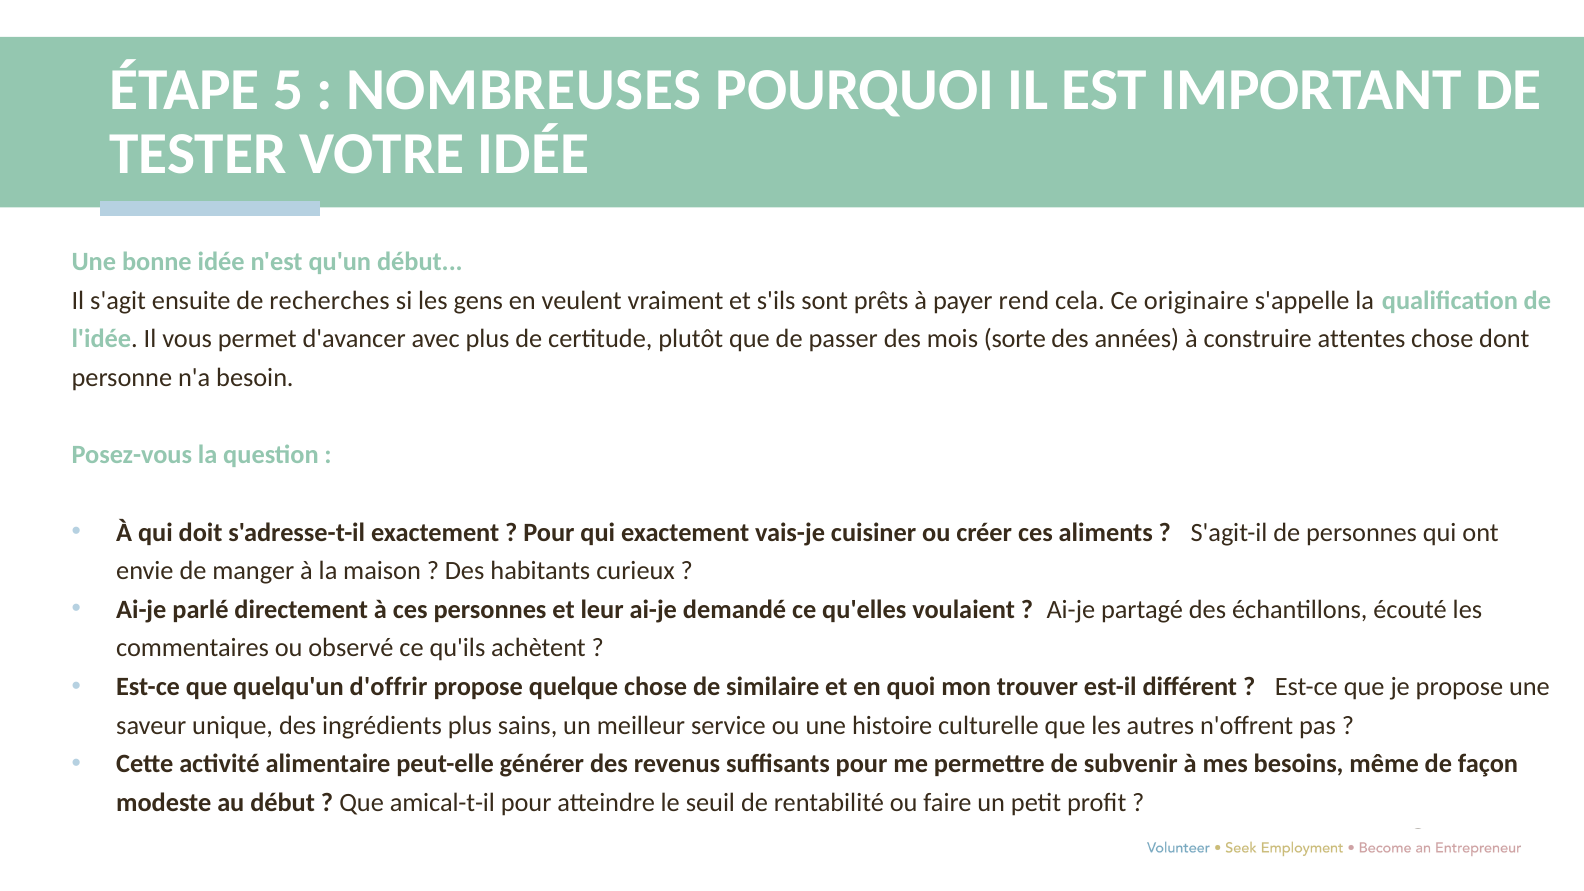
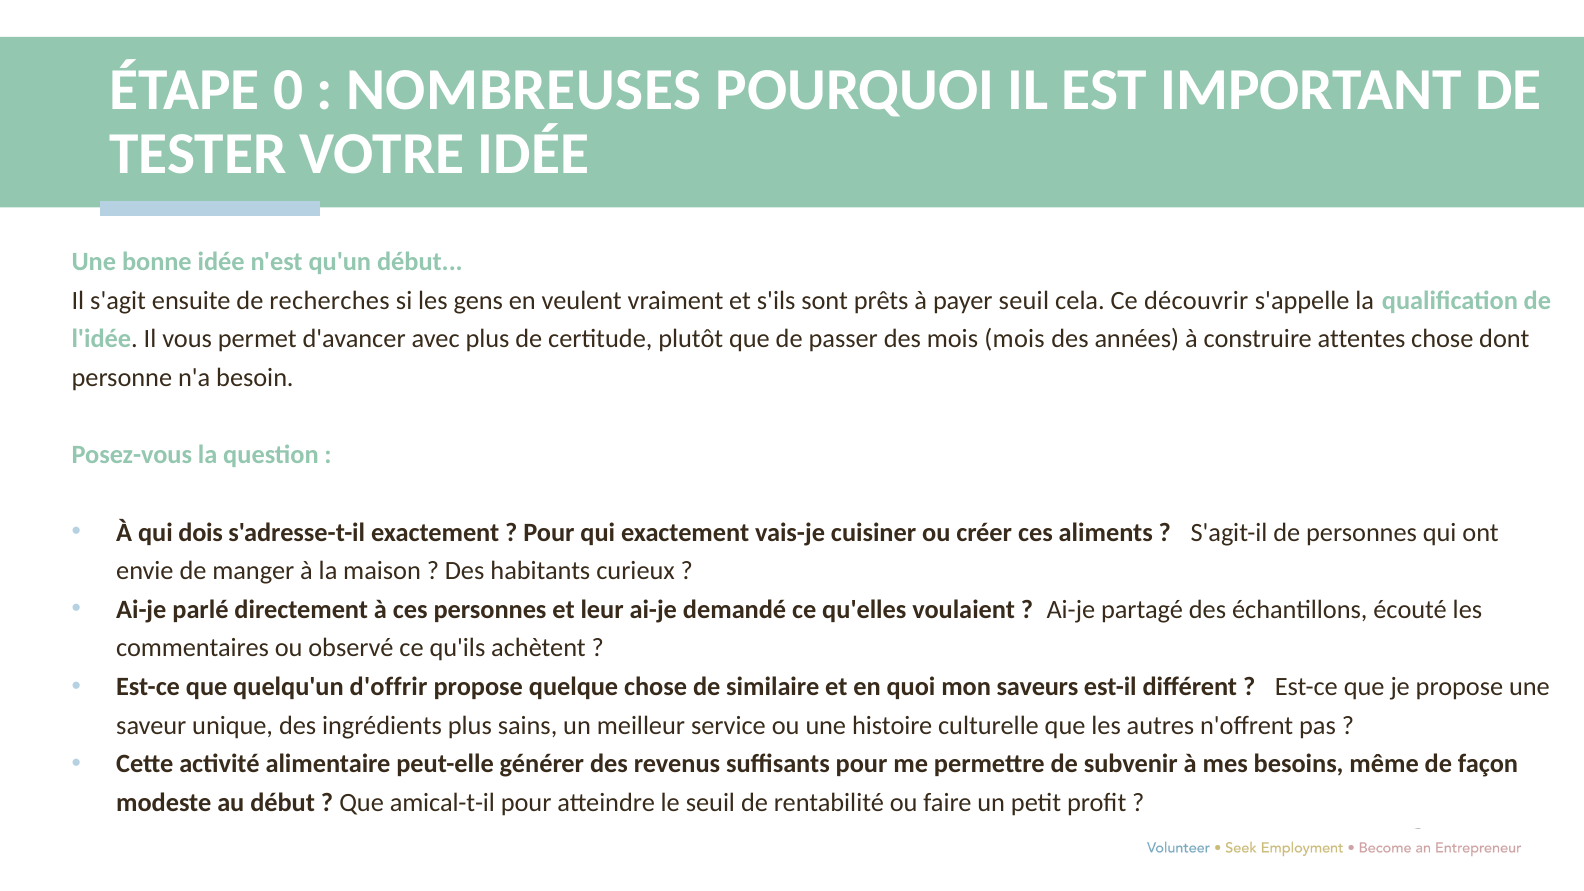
5: 5 -> 0
payer rend: rend -> seuil
originaire: originaire -> découvrir
mois sorte: sorte -> mois
doit: doit -> dois
trouver: trouver -> saveurs
